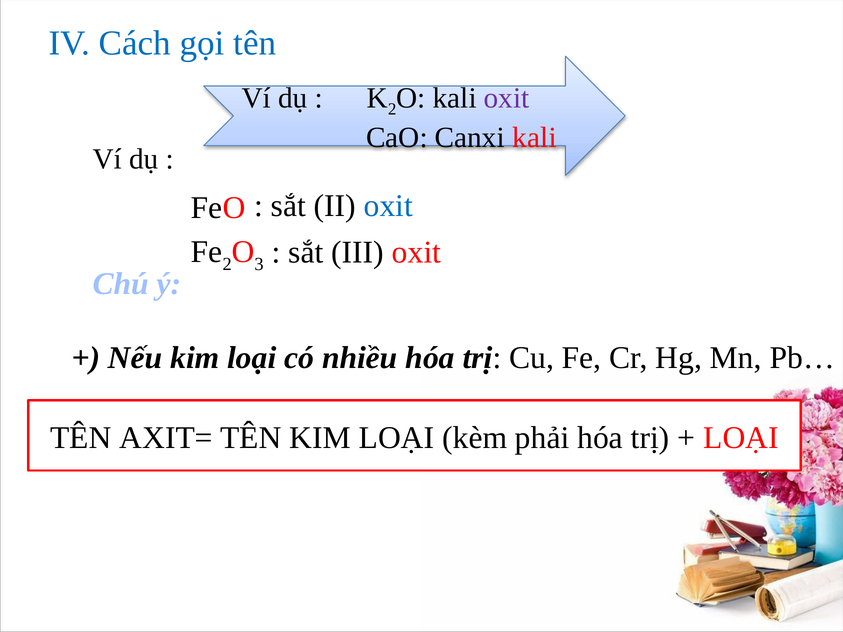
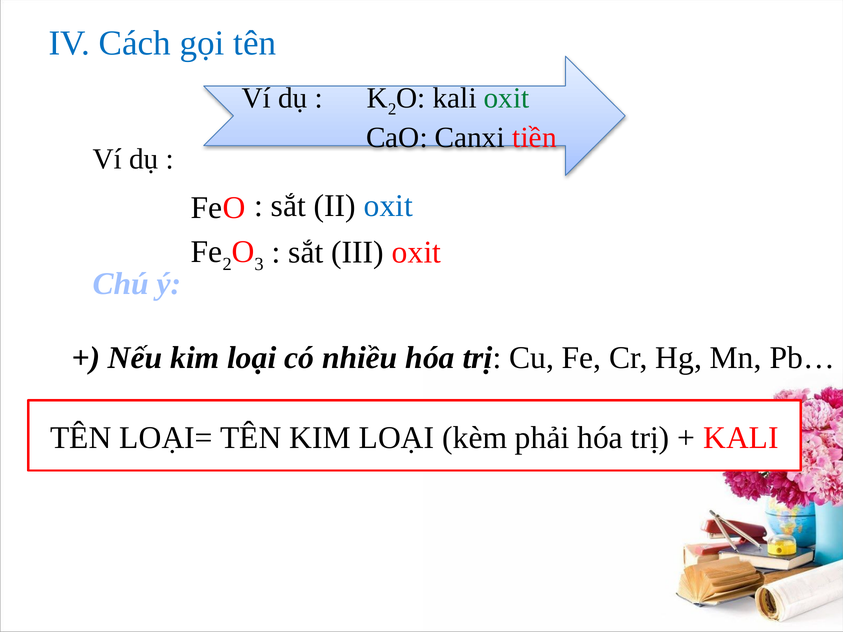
oxit at (507, 98) colour: purple -> green
Canxi kali: kali -> tiền
AXIT=: AXIT= -> LOẠI=
LOẠI at (741, 438): LOẠI -> KALI
